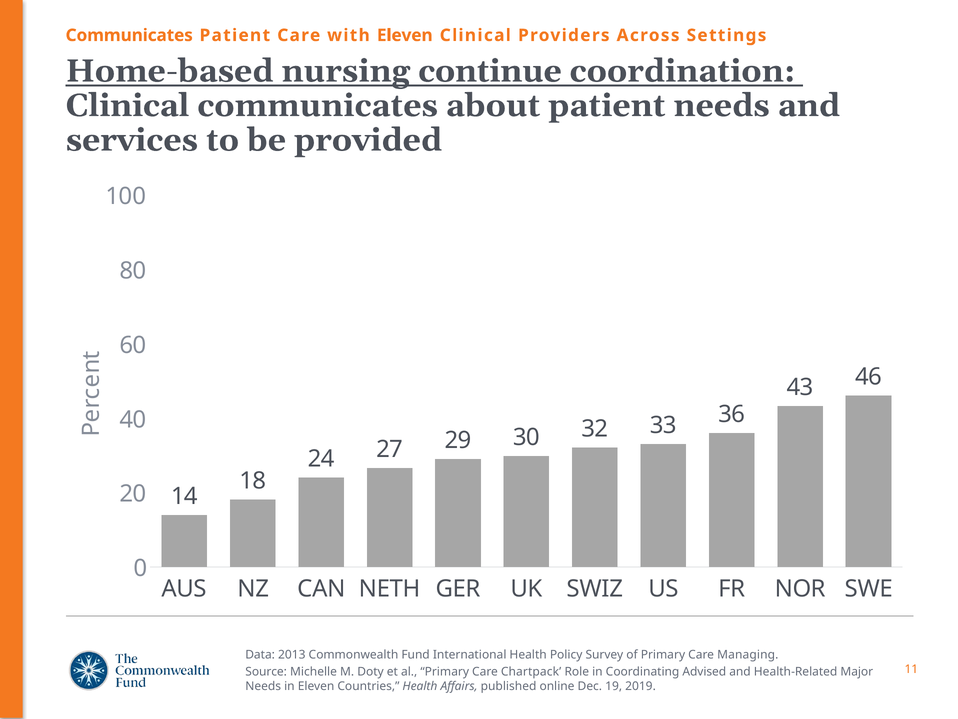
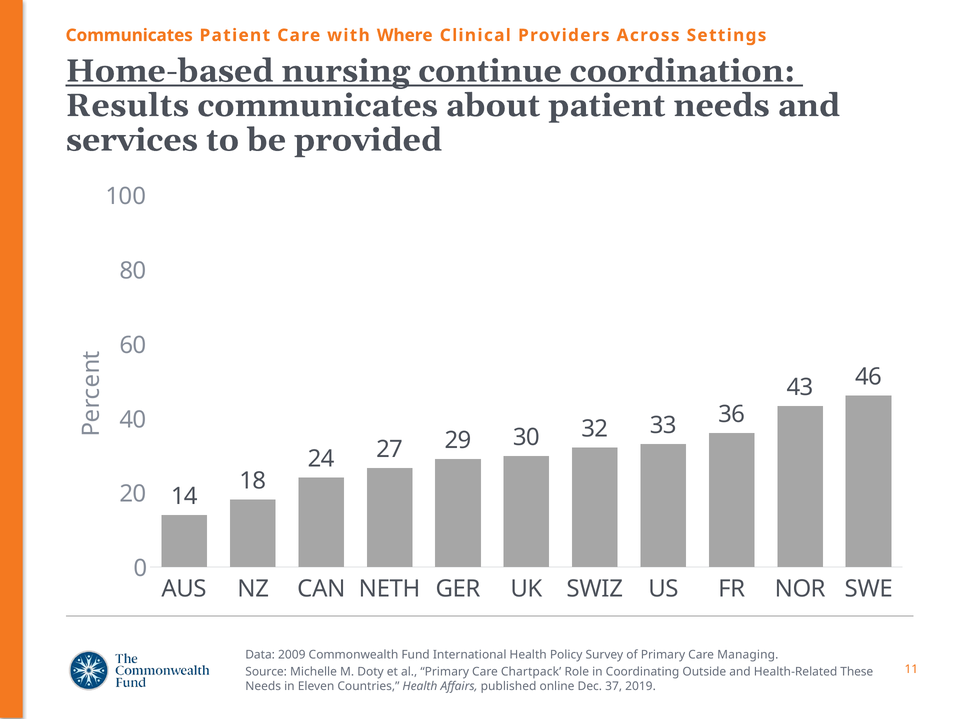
with Eleven: Eleven -> Where
Clinical at (128, 105): Clinical -> Results
2013: 2013 -> 2009
Advised: Advised -> Outside
Major: Major -> These
19: 19 -> 37
